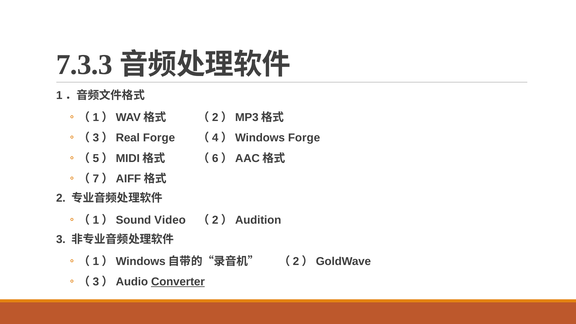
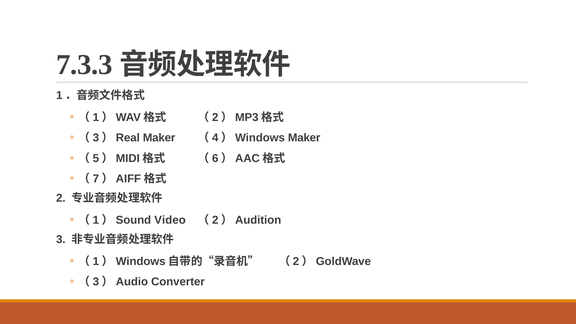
（3）Real Forge: Forge -> Maker
（4）Windows Forge: Forge -> Maker
Converter underline: present -> none
